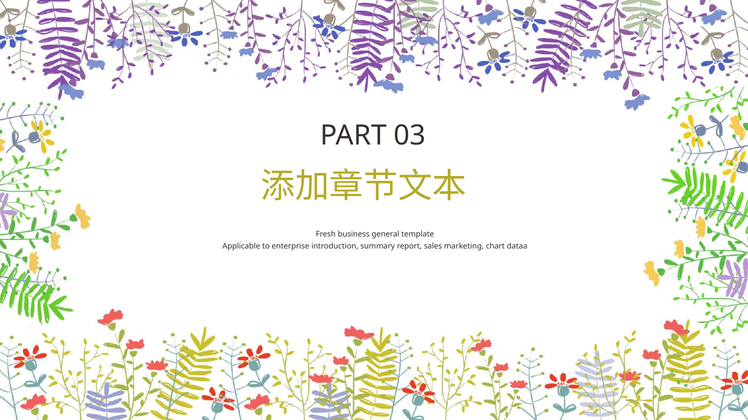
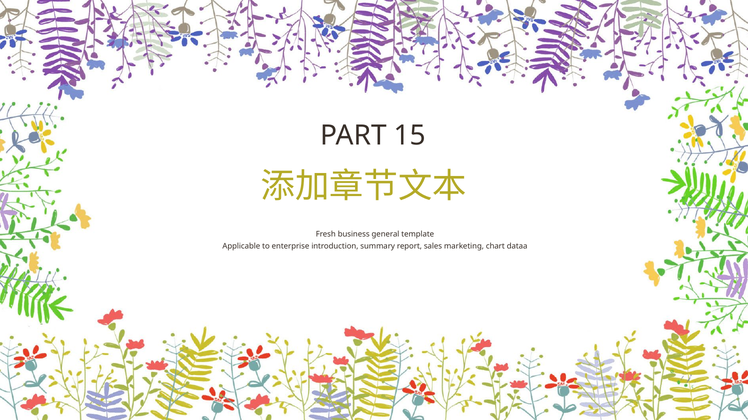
03: 03 -> 15
